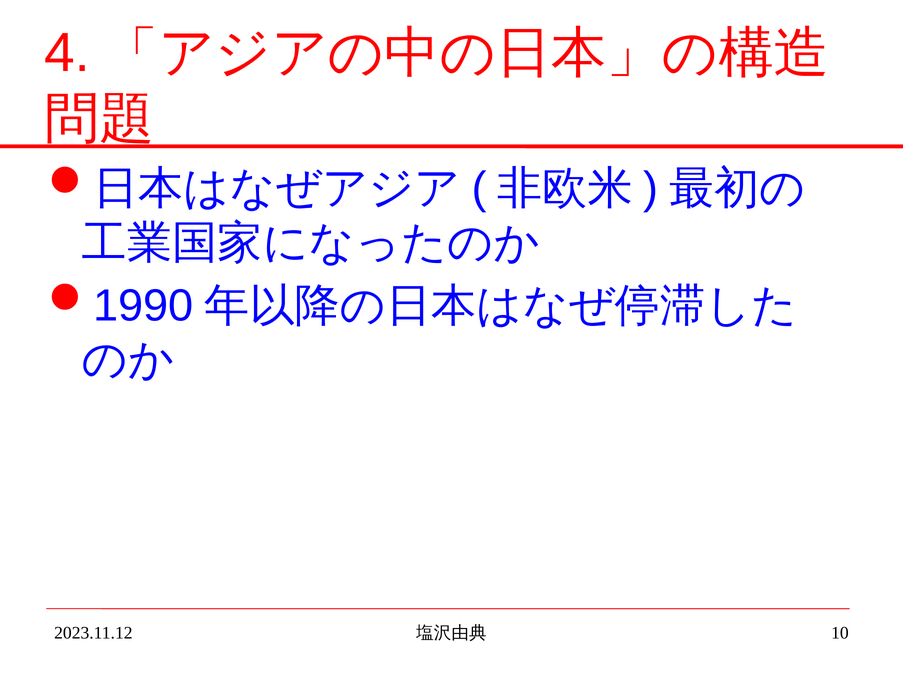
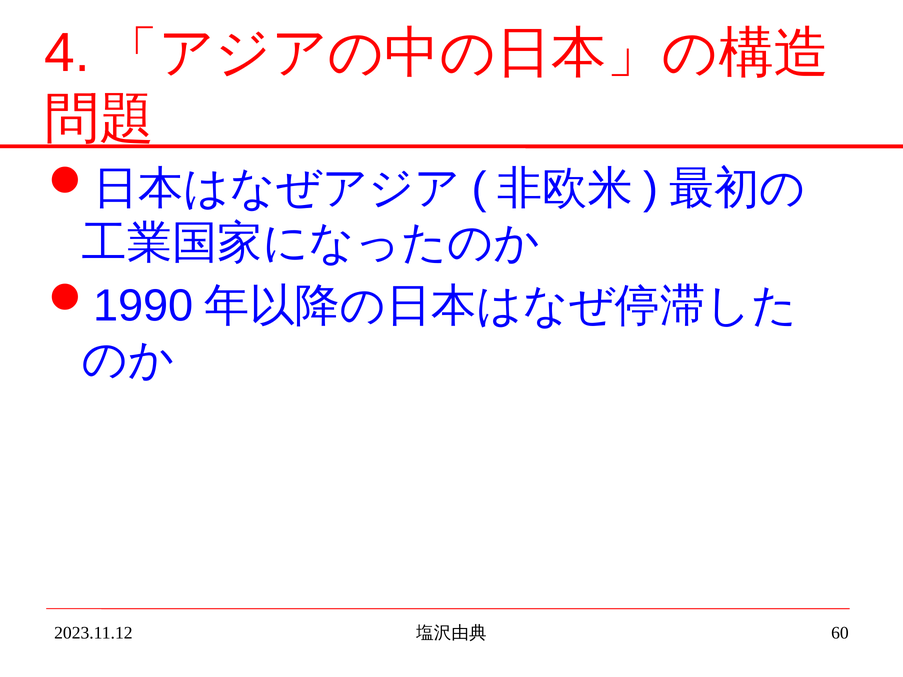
10: 10 -> 60
